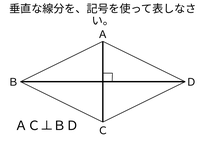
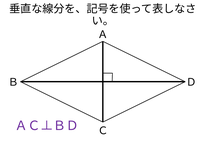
ＡＣ⊥ＢＤ colour: black -> purple
